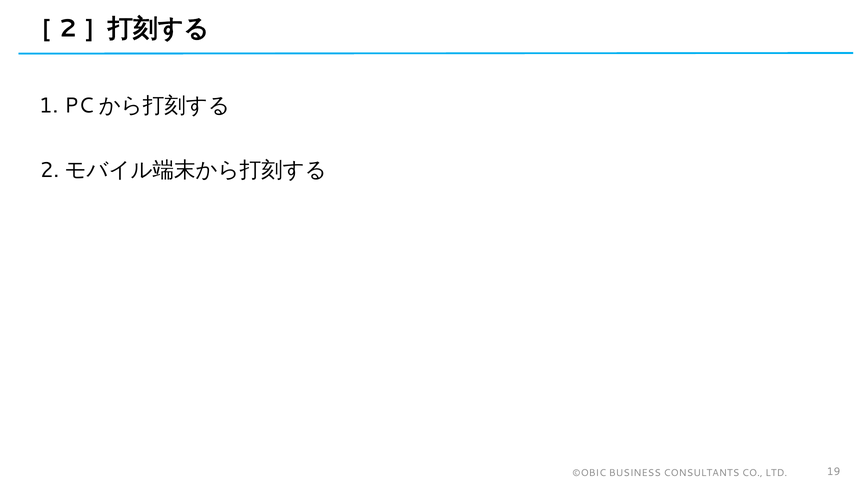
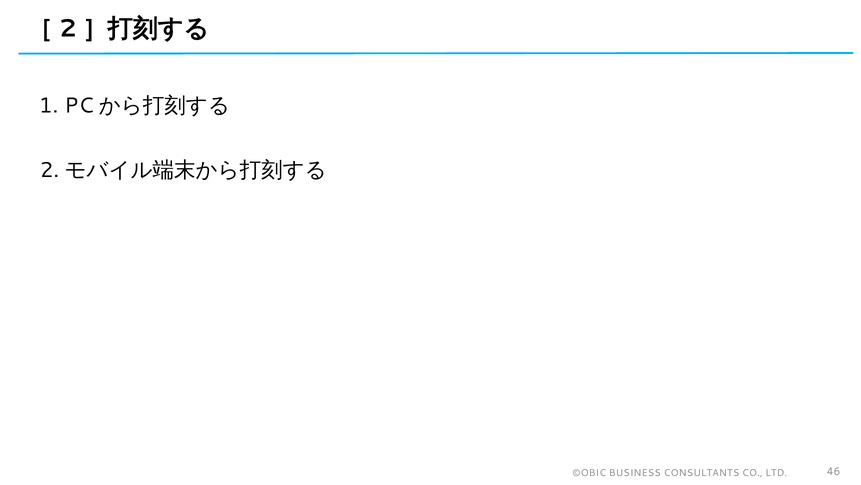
19: 19 -> 46
